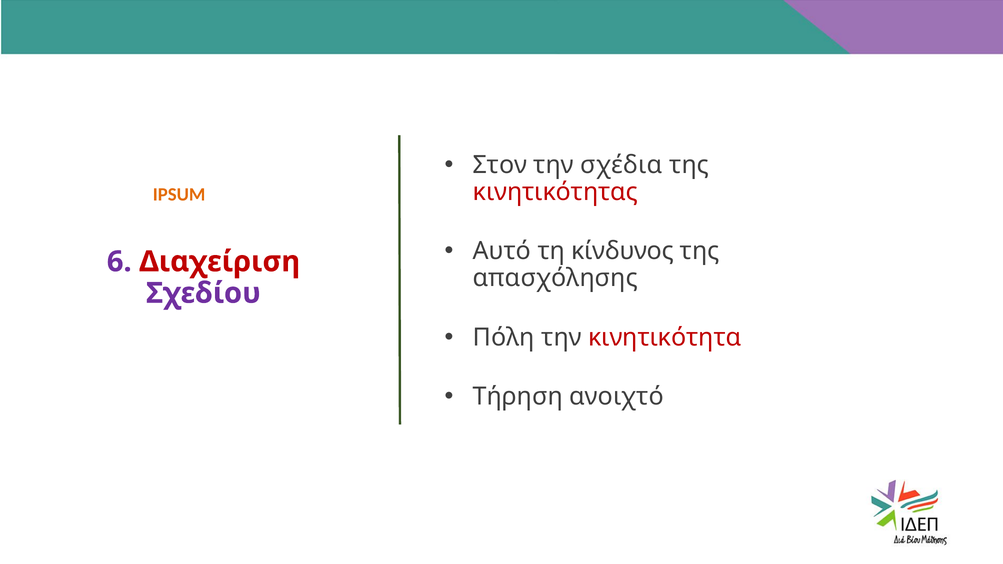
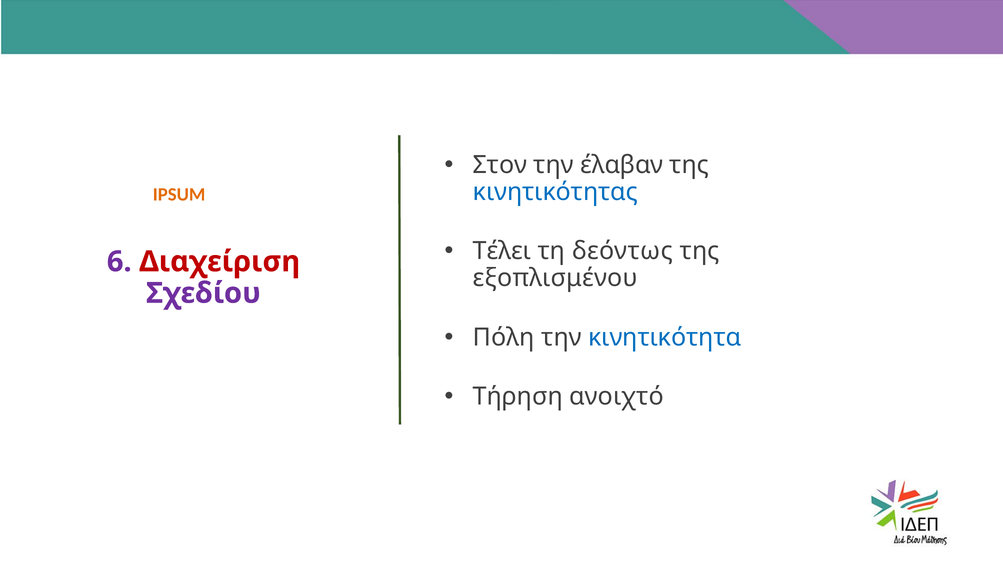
σχέδια: σχέδια -> έλαβαν
κινητικότητας colour: red -> blue
Αυτό: Αυτό -> Τέλει
κίνδυνος: κίνδυνος -> δεόντως
απασχόλησης: απασχόλησης -> εξοπλισμένου
κινητικότητα colour: red -> blue
